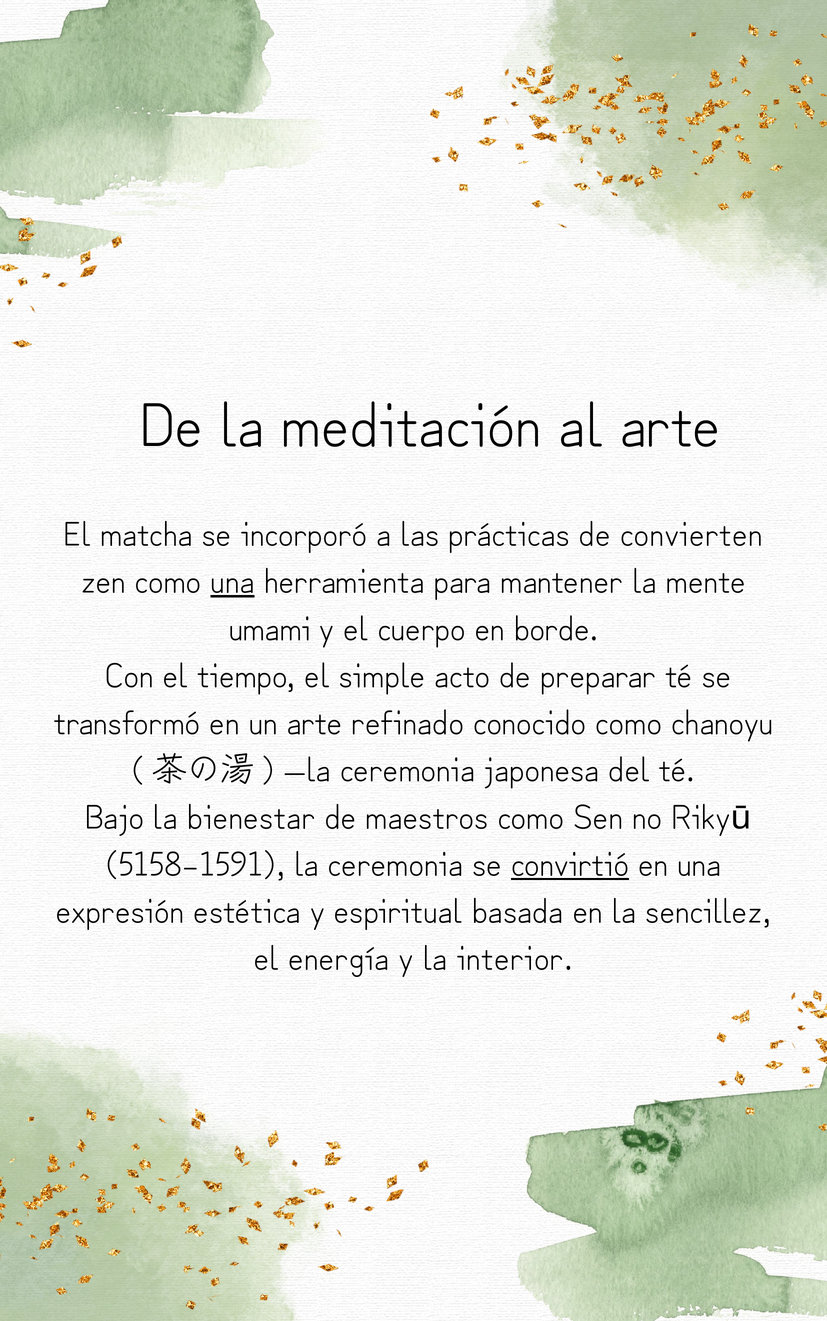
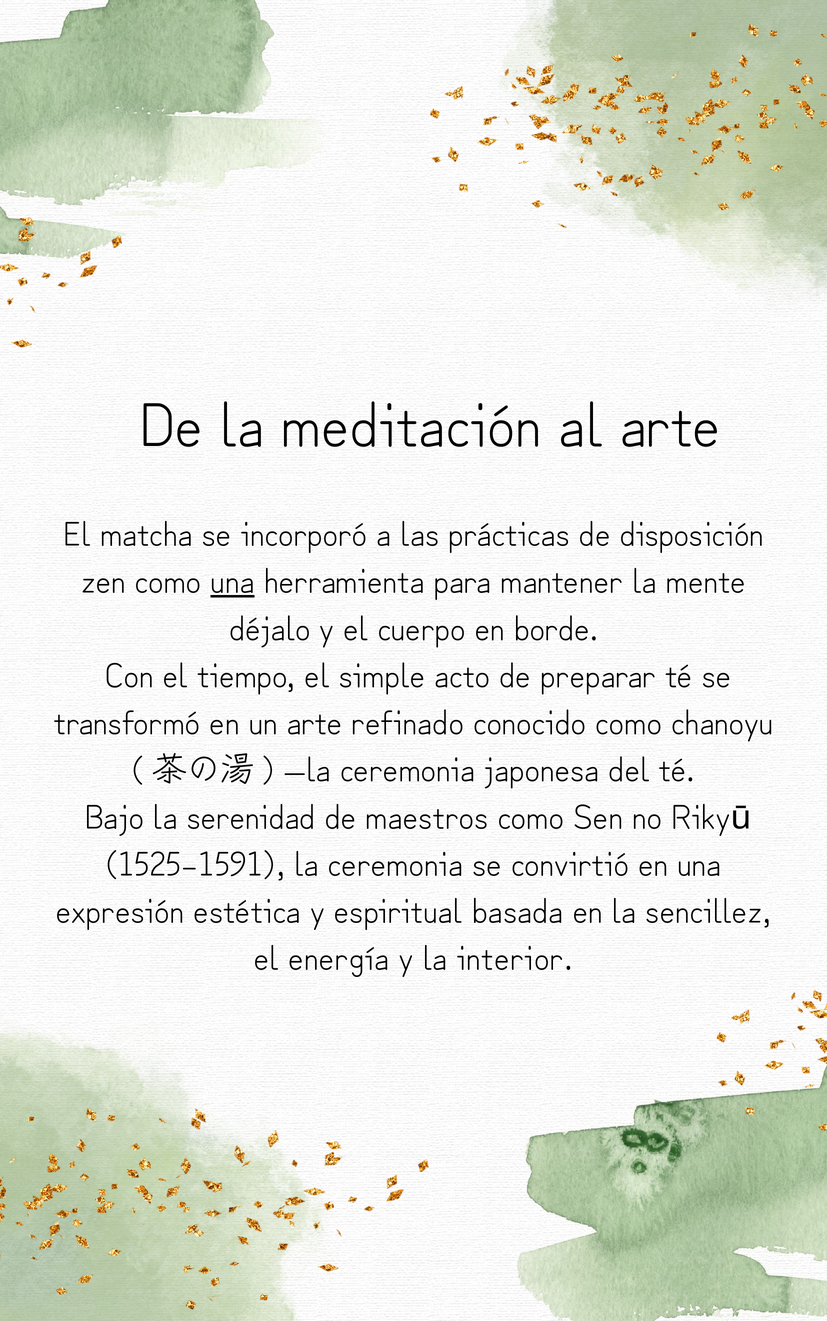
convierten: convierten -> disposición
umami: umami -> déjalo
bienestar: bienestar -> serenidad
5158–1591: 5158–1591 -> 1525–1591
convirtió underline: present -> none
